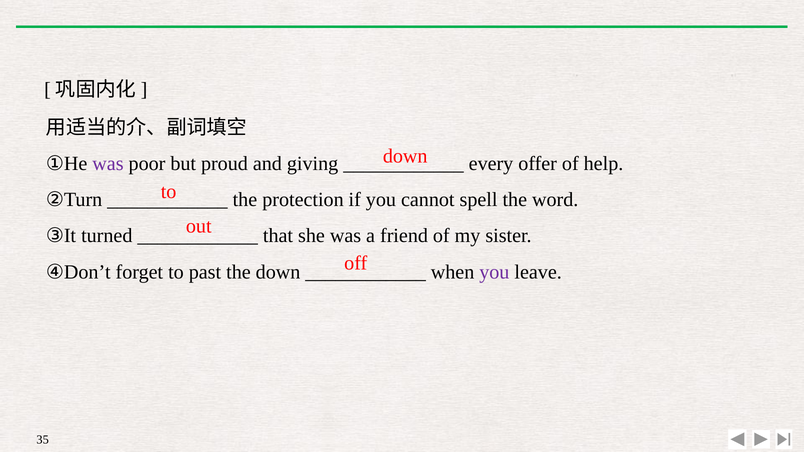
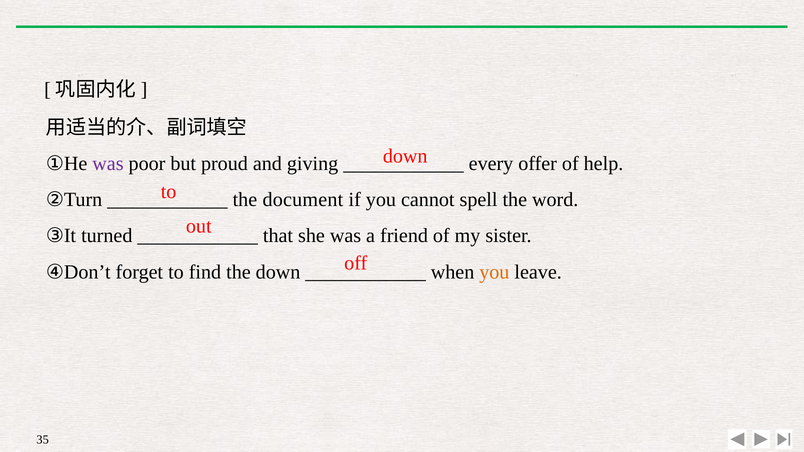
protection: protection -> document
past: past -> find
you at (494, 272) colour: purple -> orange
